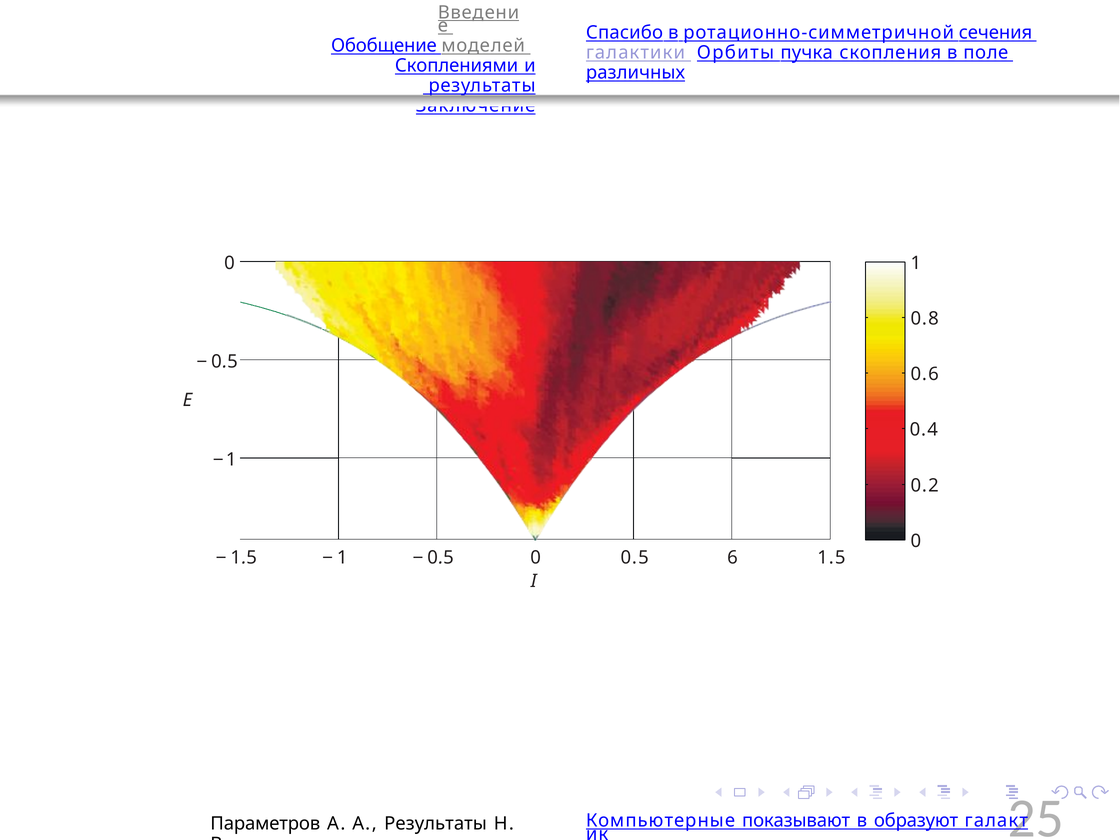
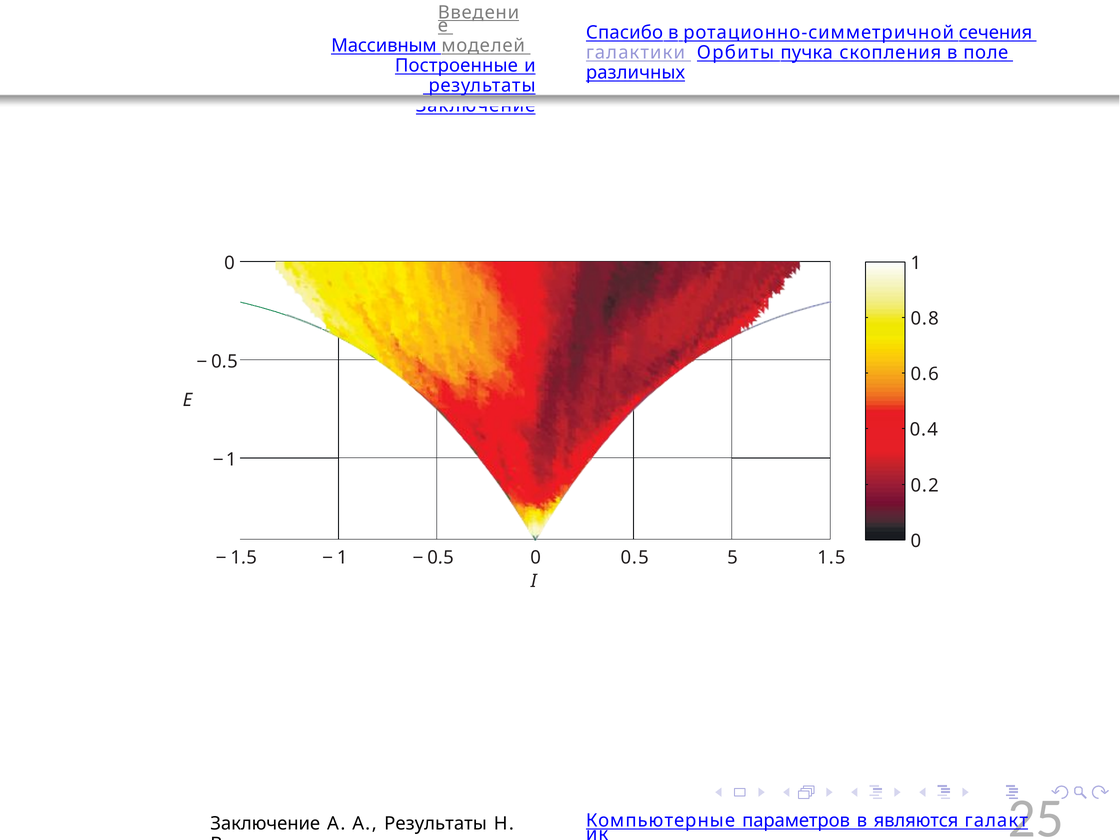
Обобщение: Обобщение -> Массивным
Скоплениями: Скоплениями -> Построенные
6: 6 -> 5
показывают: показывают -> параметров
образуют: образуют -> являются
Параметров at (265, 824): Параметров -> Заключение
